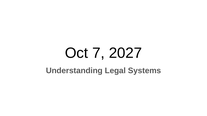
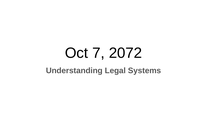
2027: 2027 -> 2072
